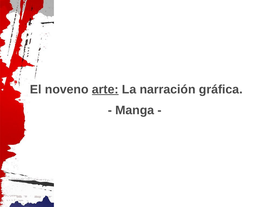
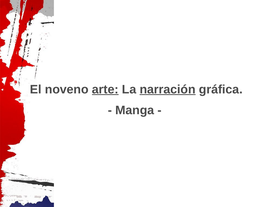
narración underline: none -> present
